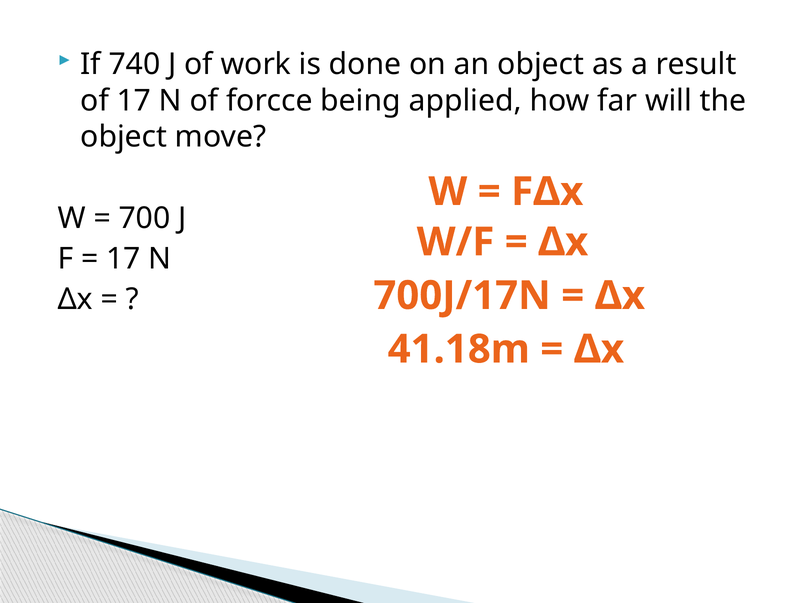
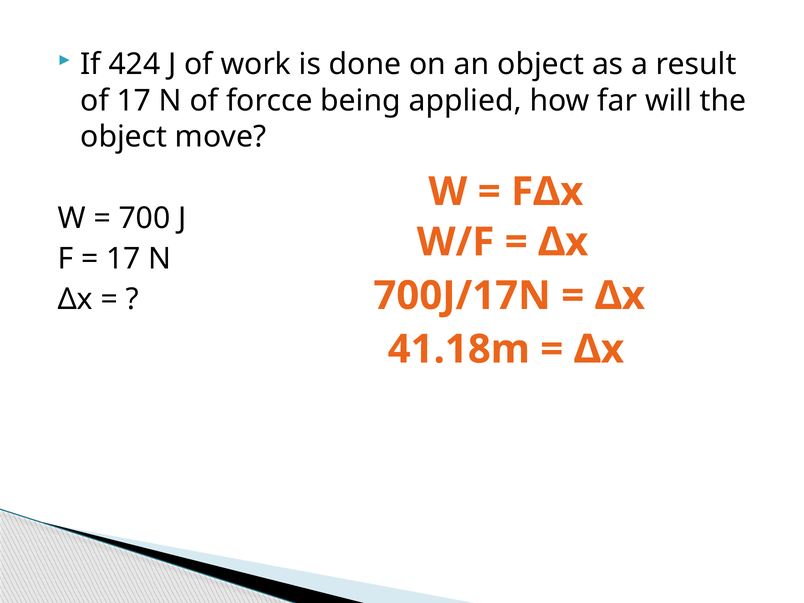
740: 740 -> 424
